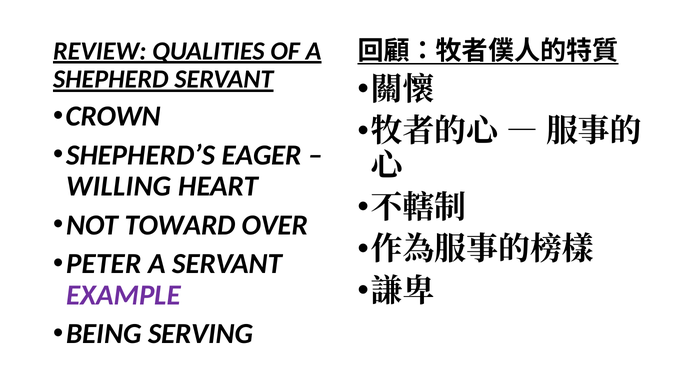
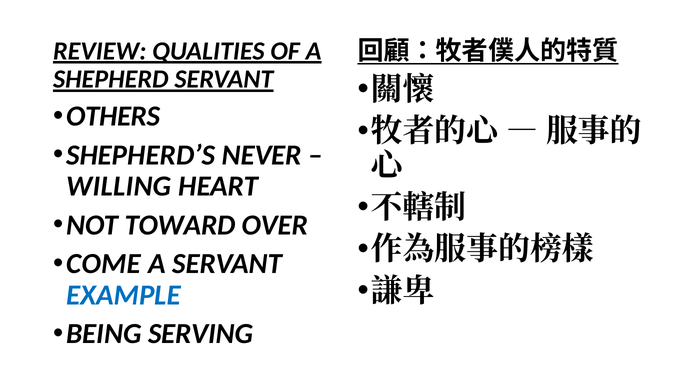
CROWN: CROWN -> OTHERS
EAGER: EAGER -> NEVER
PETER: PETER -> COME
EXAMPLE colour: purple -> blue
